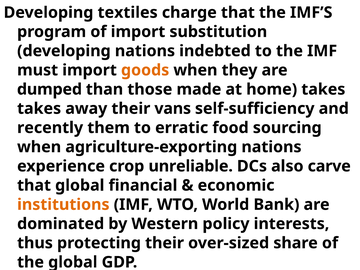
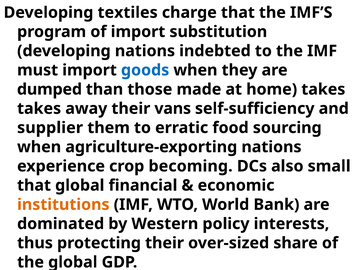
goods colour: orange -> blue
recently: recently -> supplier
unreliable: unreliable -> becoming
carve: carve -> small
